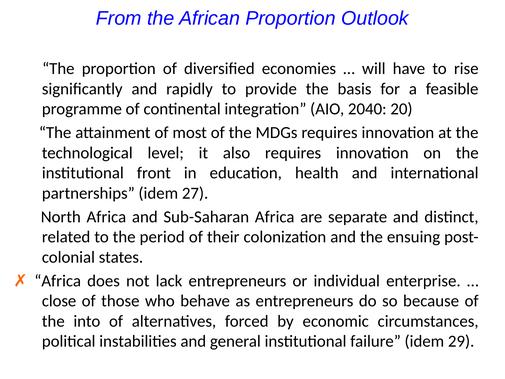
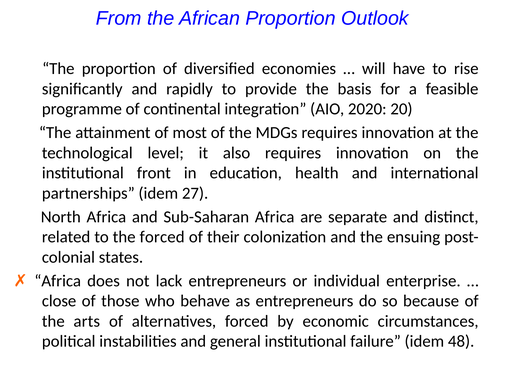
2040: 2040 -> 2020
the period: period -> forced
into: into -> arts
29: 29 -> 48
